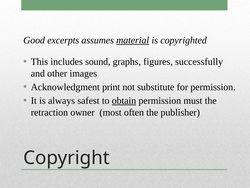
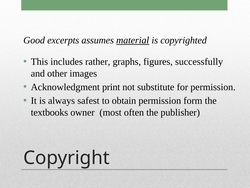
sound: sound -> rather
obtain underline: present -> none
must: must -> form
retraction: retraction -> textbooks
